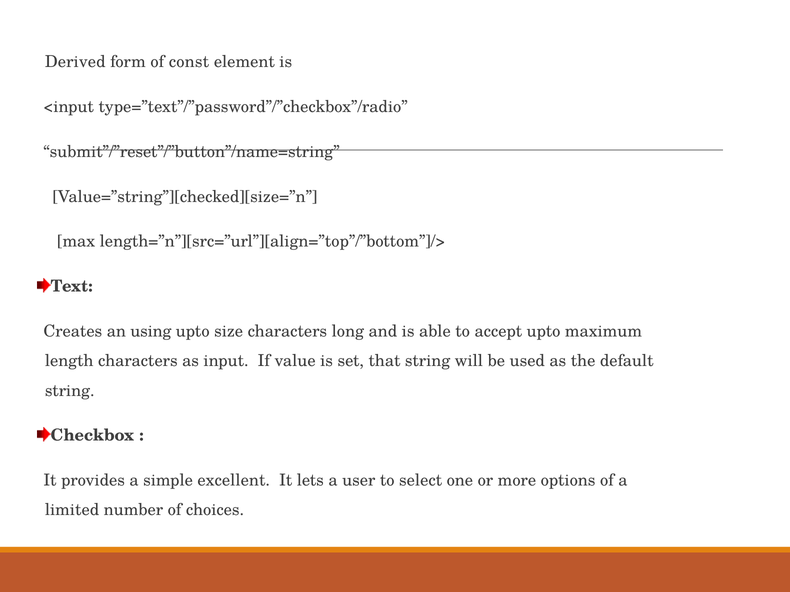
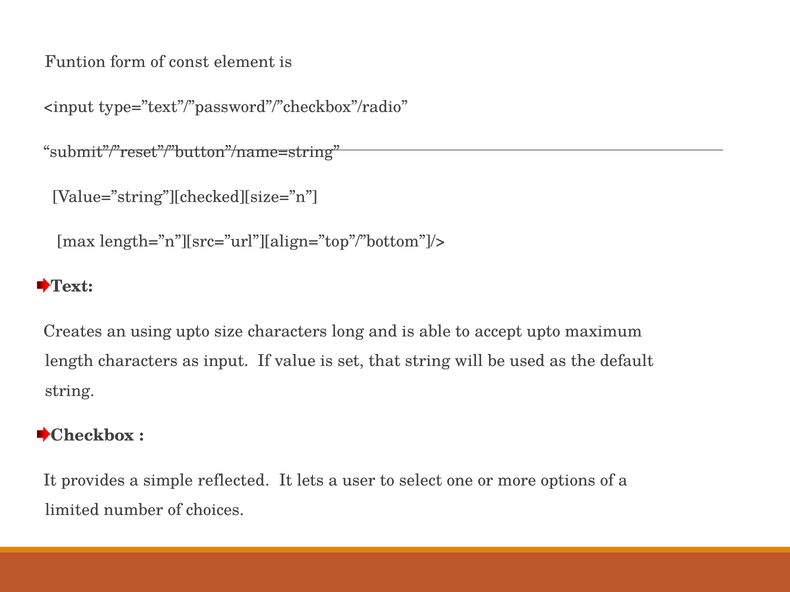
Derived: Derived -> Funtion
excellent: excellent -> reflected
